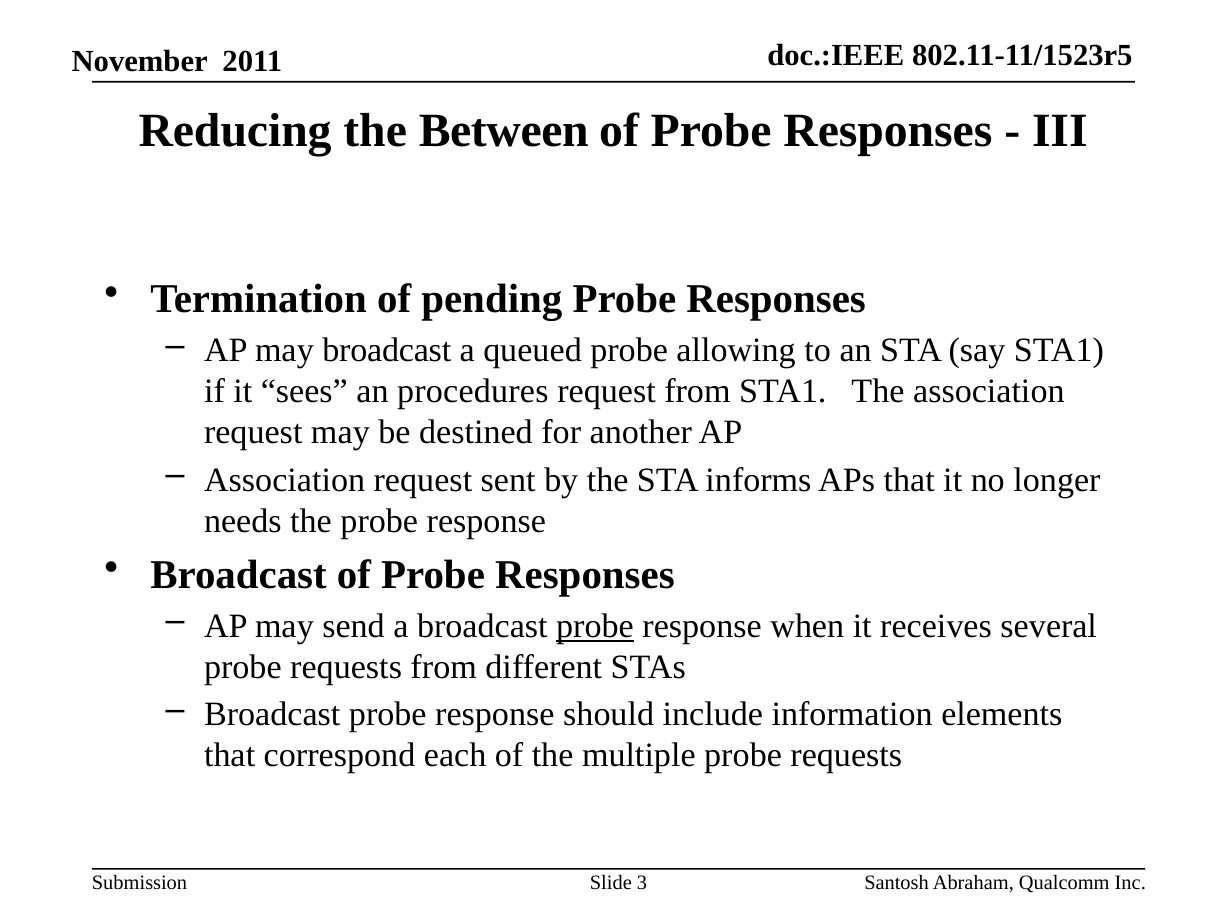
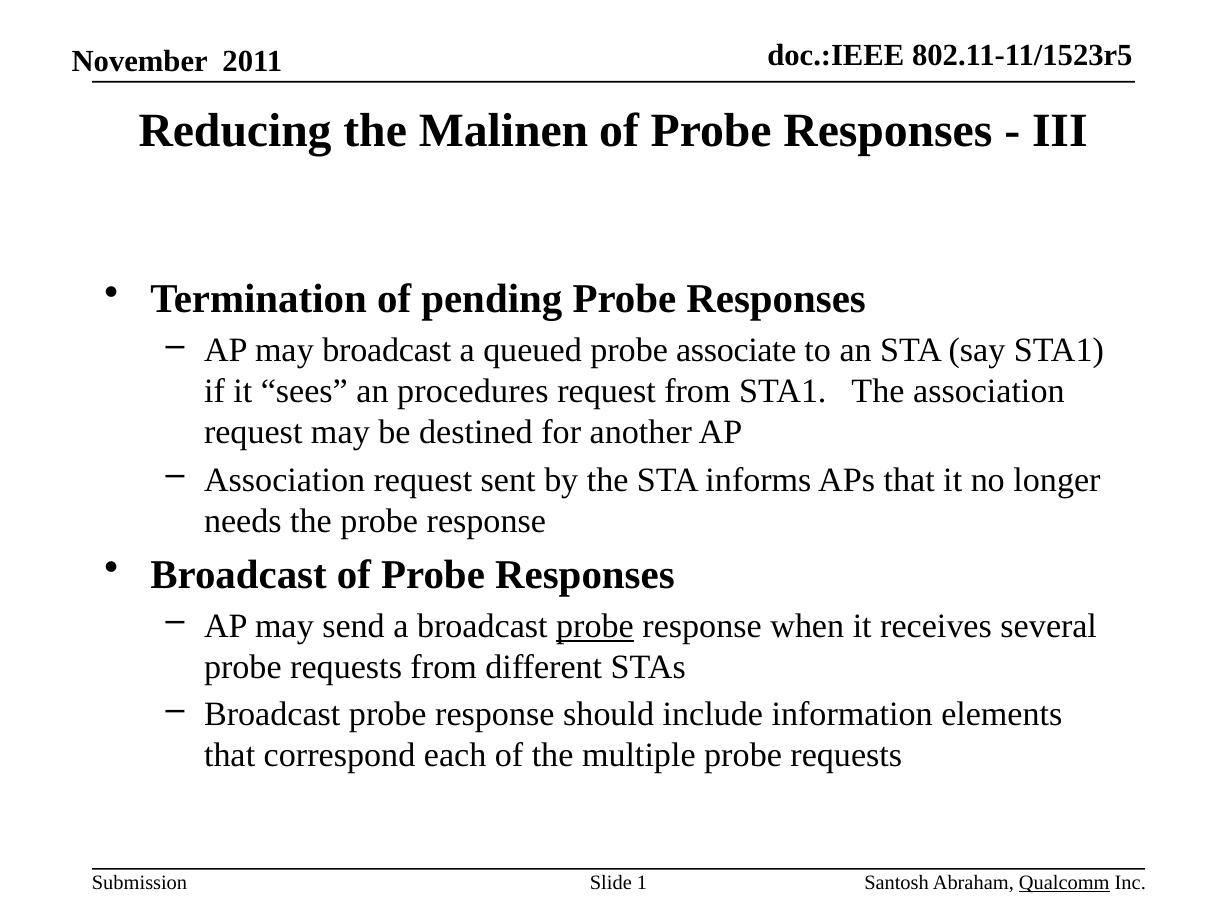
Between: Between -> Malinen
allowing: allowing -> associate
3: 3 -> 1
Qualcomm underline: none -> present
